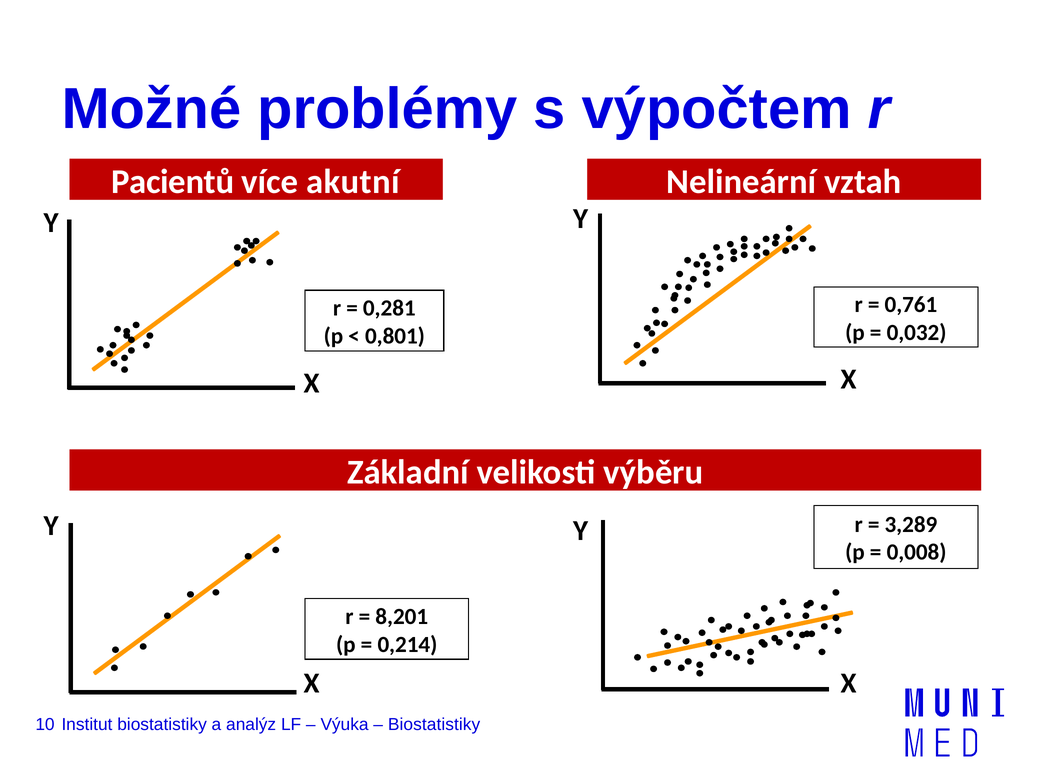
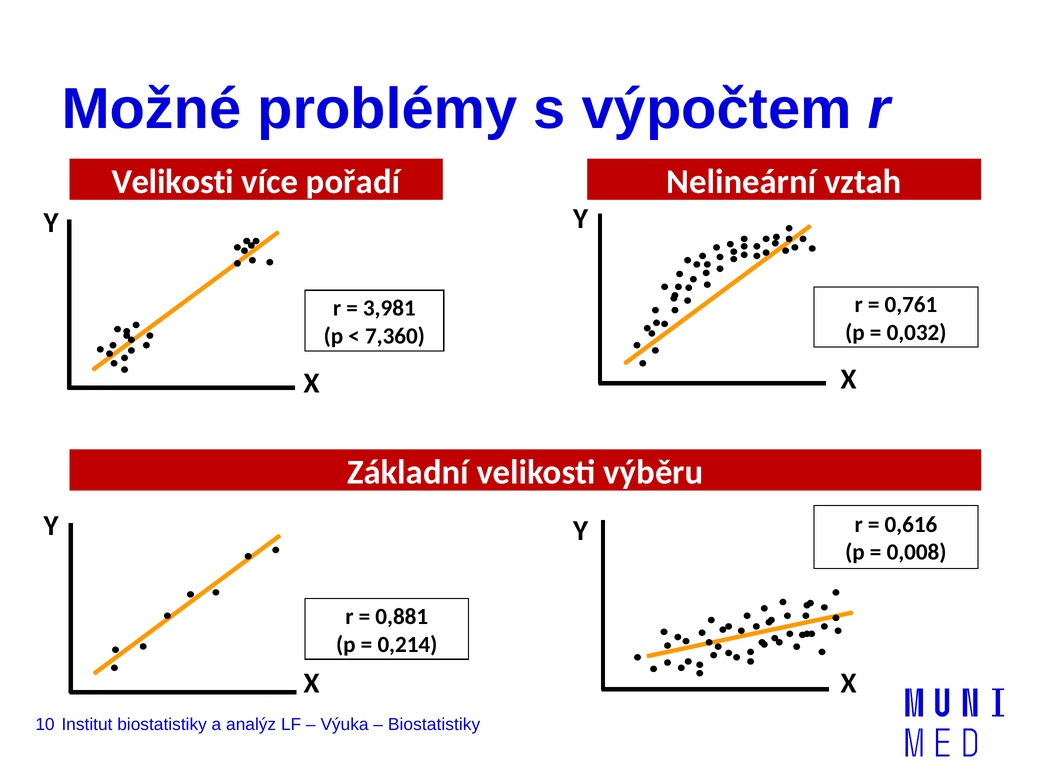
Pacientů at (173, 182): Pacientů -> Velikosti
akutní: akutní -> pořadí
0,281: 0,281 -> 3,981
0,801: 0,801 -> 7,360
3,289: 3,289 -> 0,616
8,201: 8,201 -> 0,881
